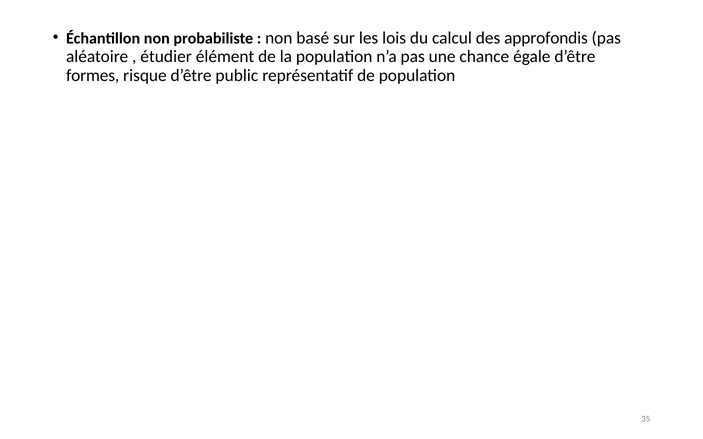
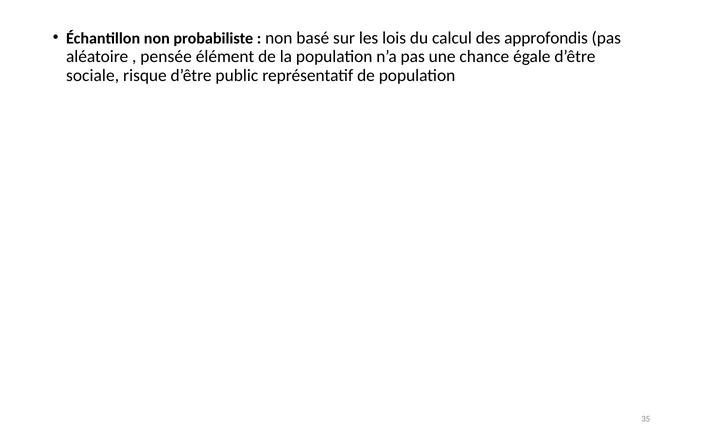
étudier: étudier -> pensée
formes: formes -> sociale
